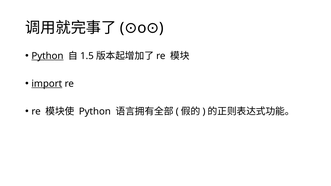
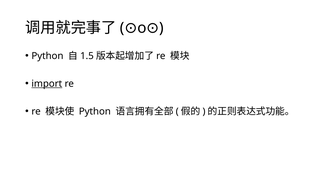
Python at (47, 56) underline: present -> none
